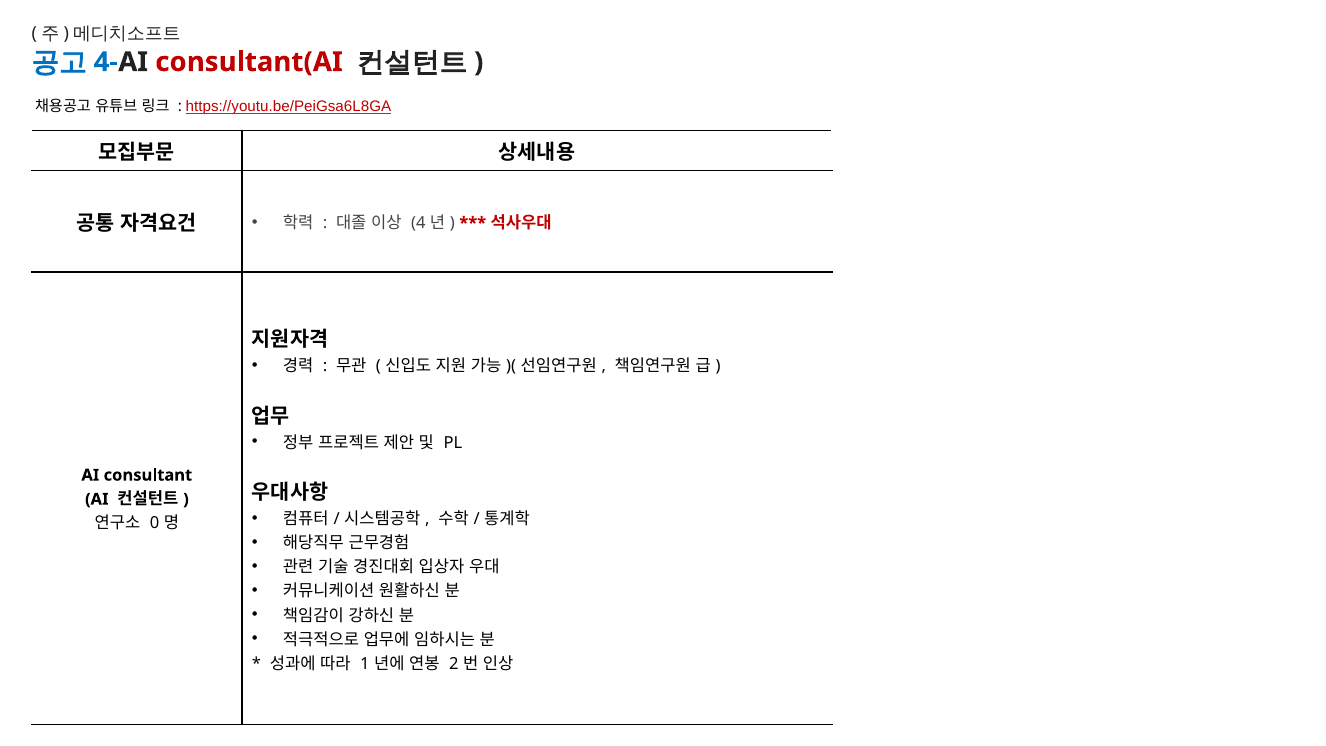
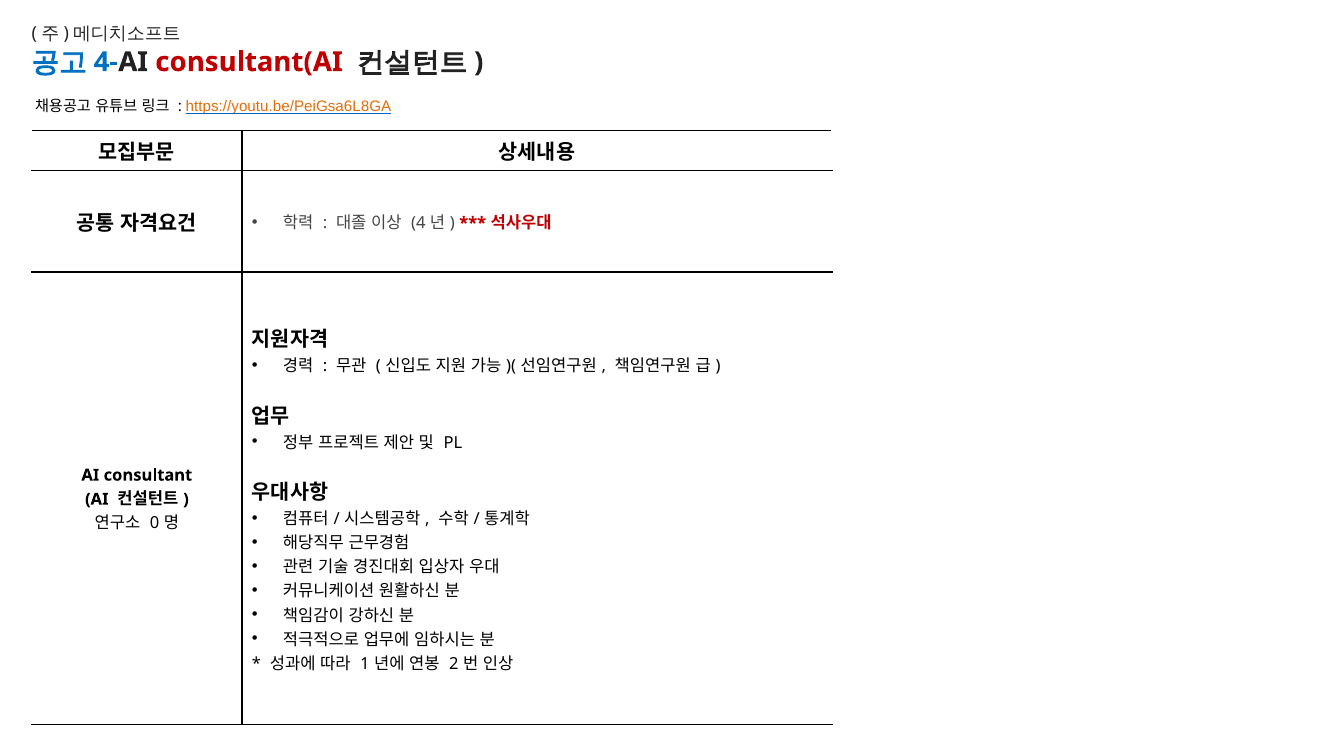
https://youtu.be/PeiGsa6L8GA colour: red -> orange
